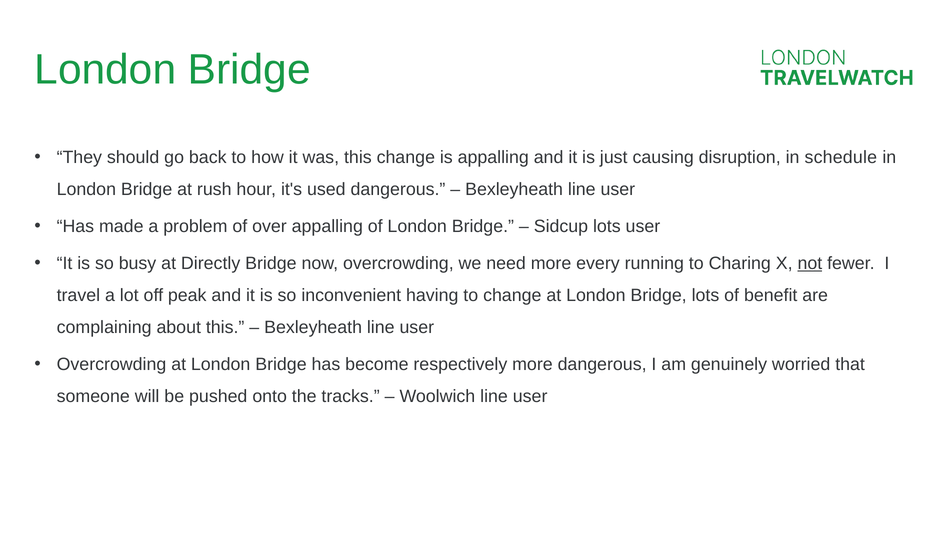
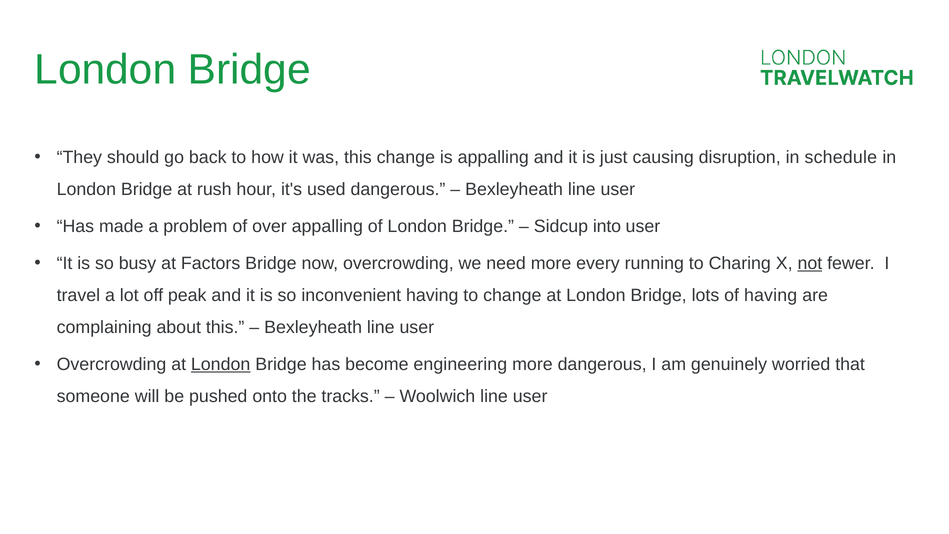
Sidcup lots: lots -> into
Directly: Directly -> Factors
of benefit: benefit -> having
London at (221, 364) underline: none -> present
respectively: respectively -> engineering
